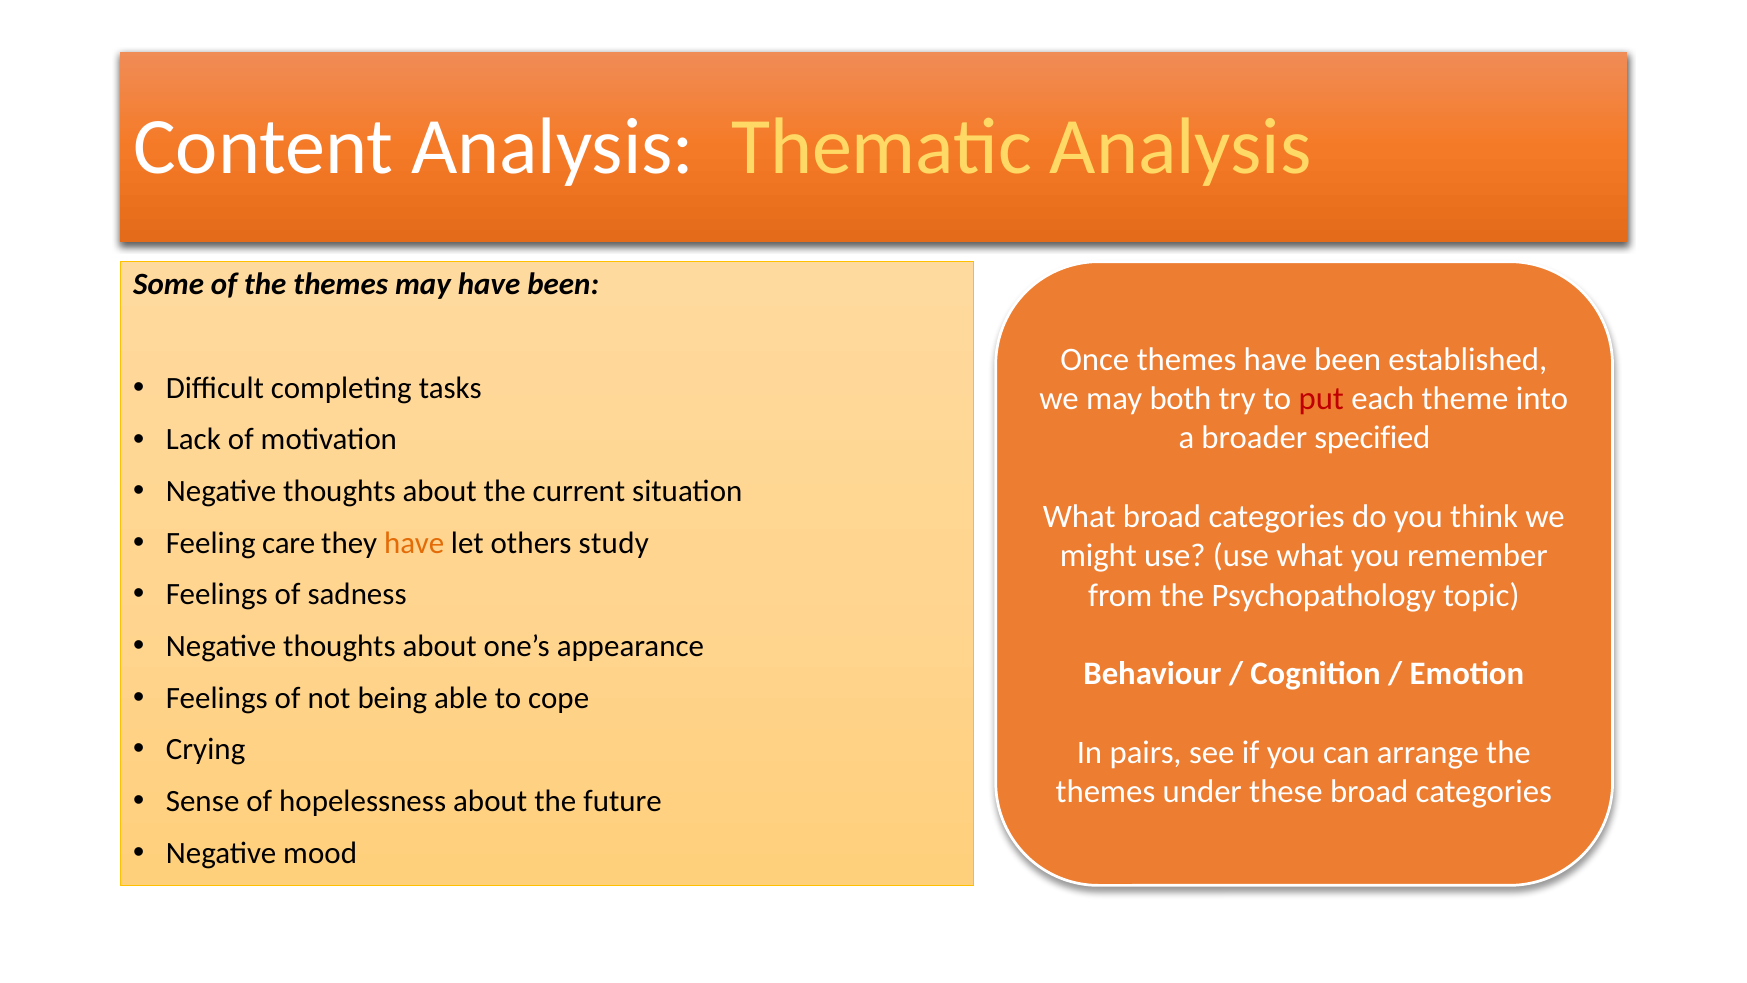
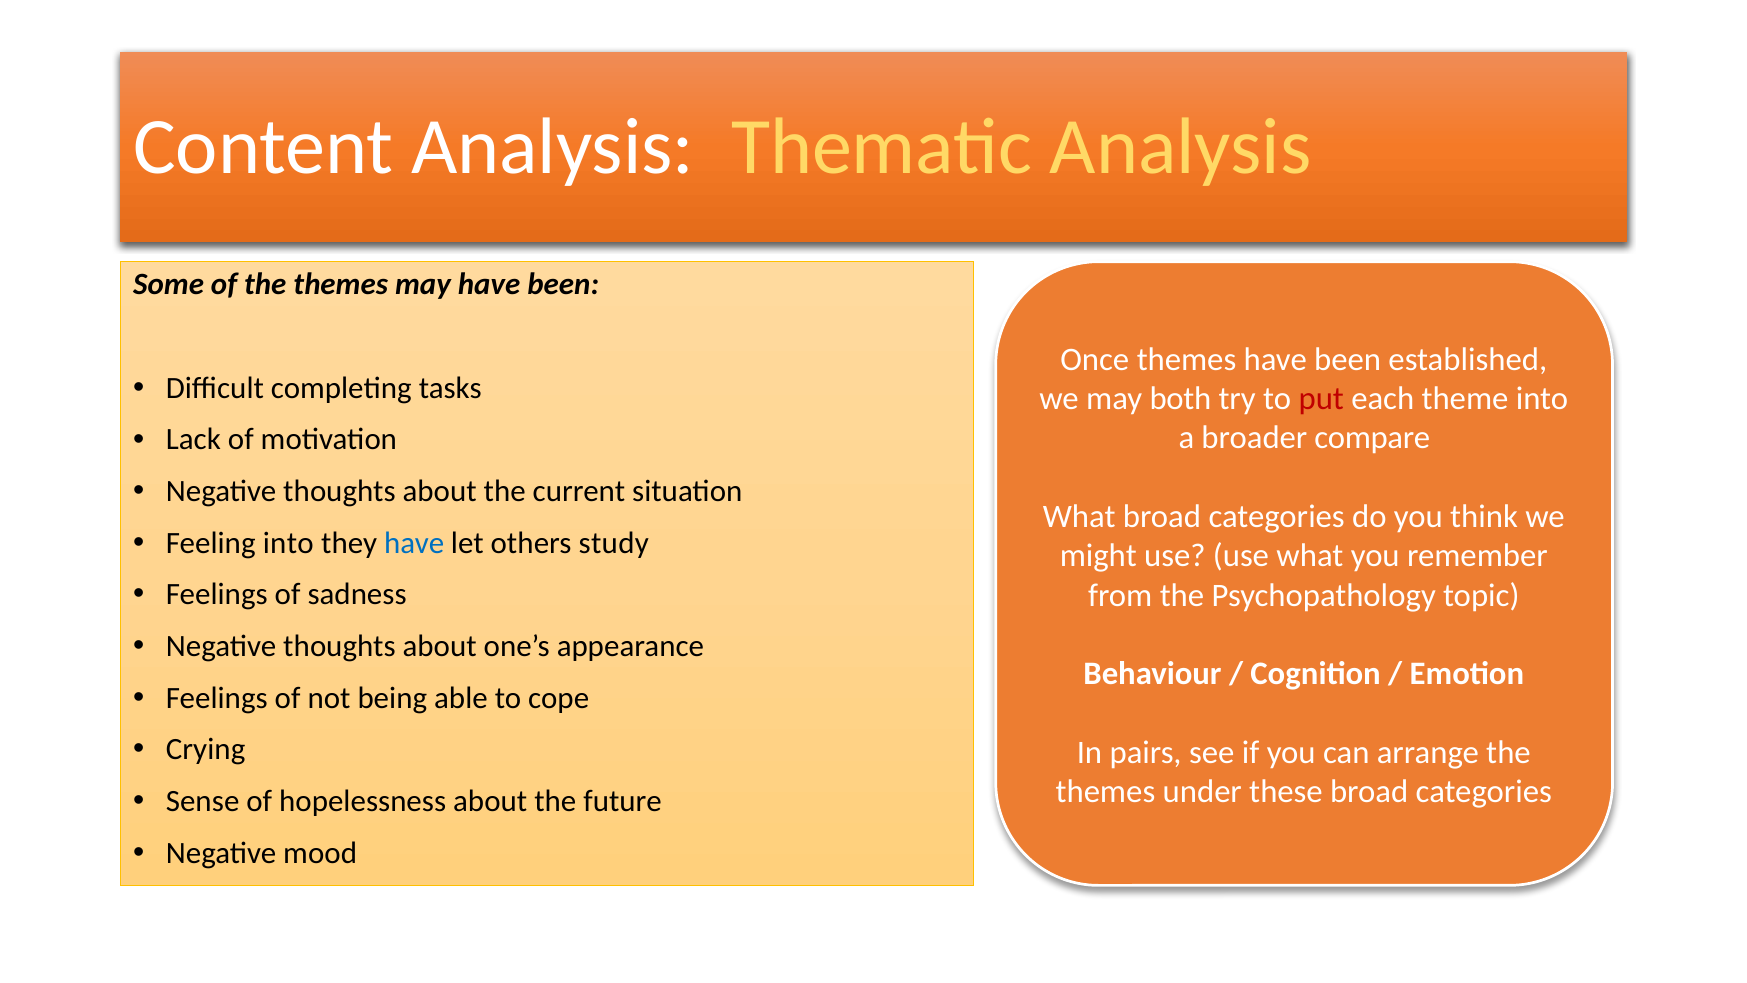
specified: specified -> compare
Feeling care: care -> into
have at (414, 543) colour: orange -> blue
